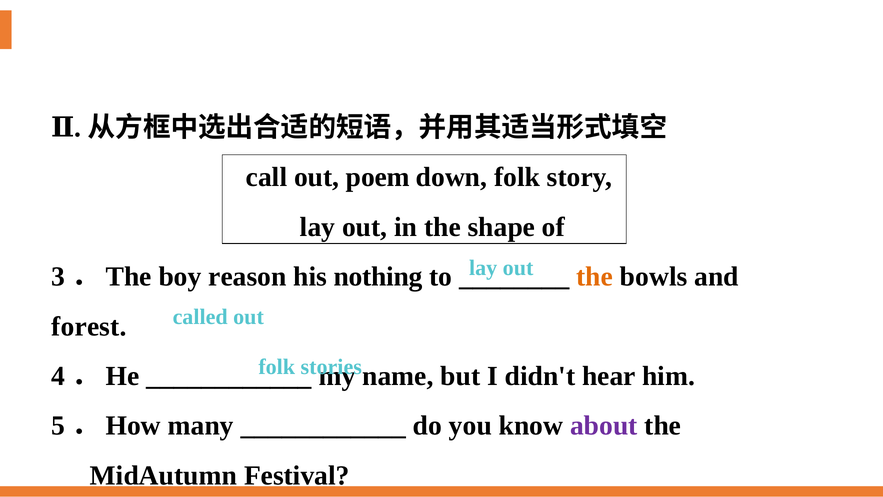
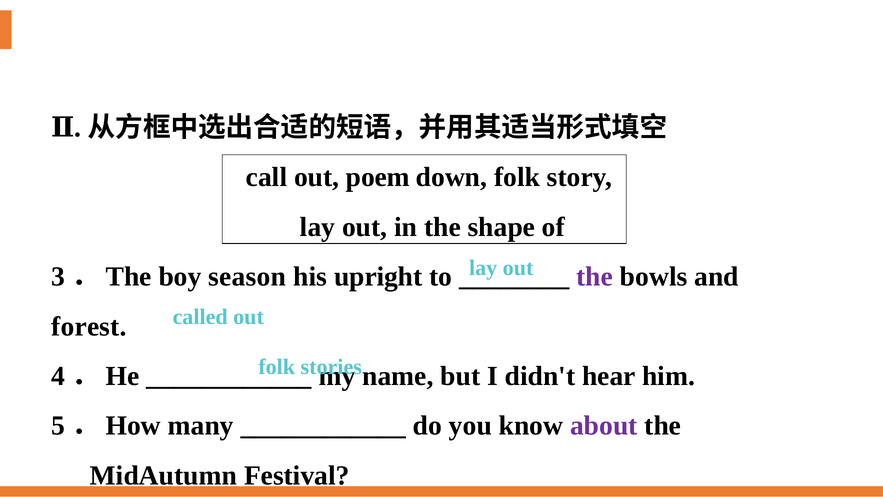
reason: reason -> season
nothing: nothing -> upright
the at (595, 277) colour: orange -> purple
